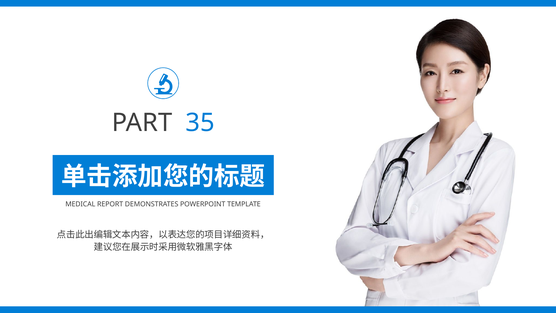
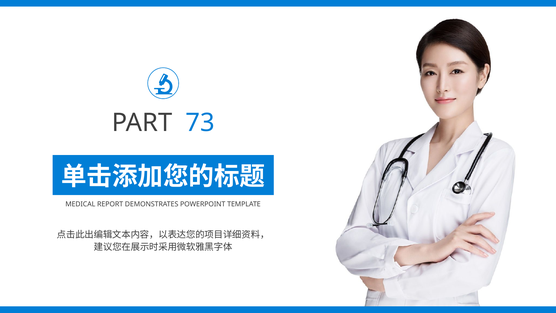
35: 35 -> 73
